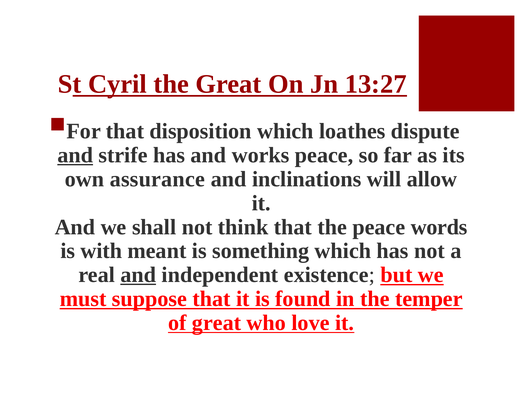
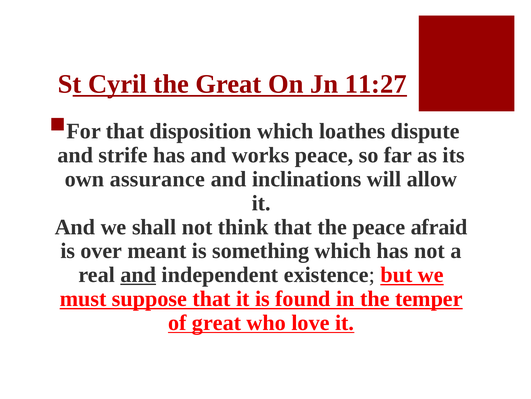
13:27: 13:27 -> 11:27
and at (75, 155) underline: present -> none
words: words -> afraid
with: with -> over
